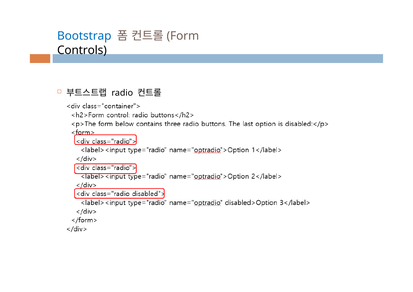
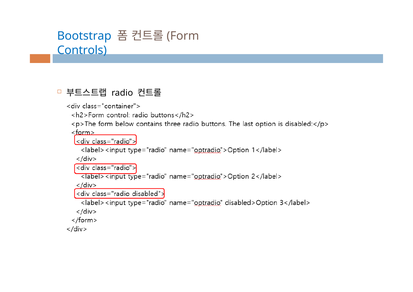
Controls colour: black -> blue
